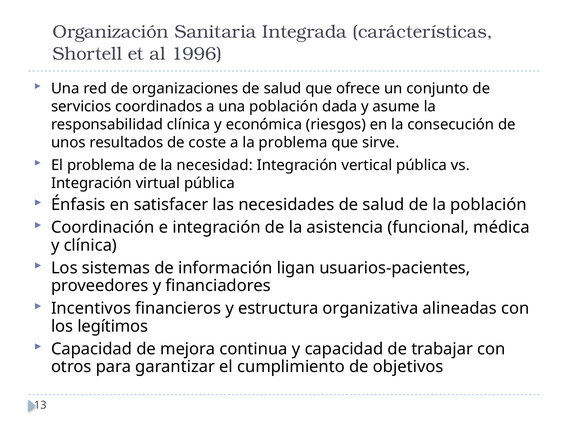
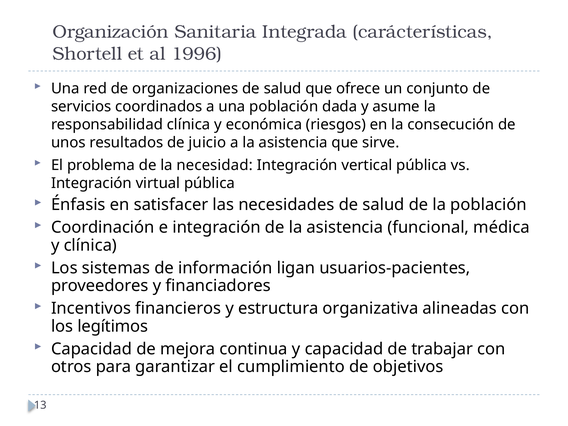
coste: coste -> juicio
a la problema: problema -> asistencia
